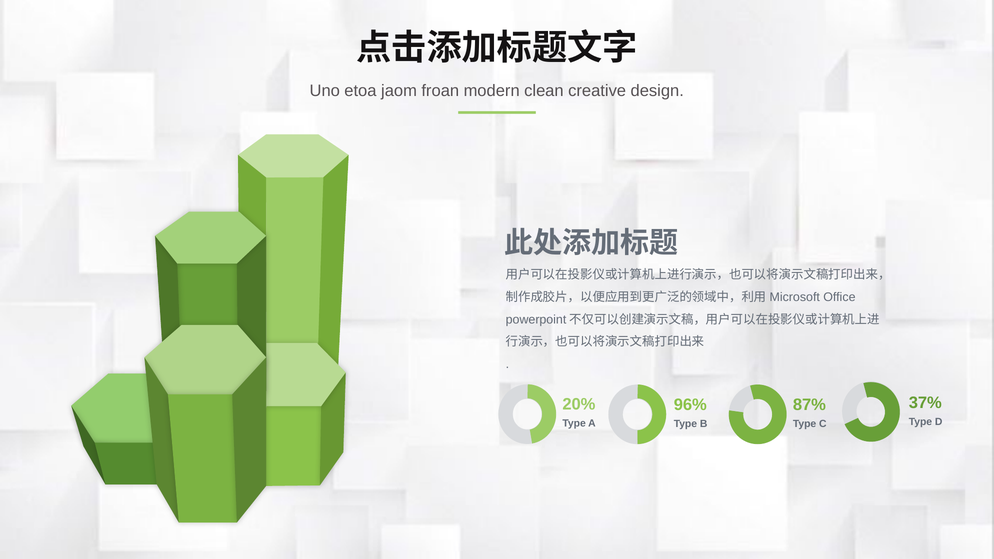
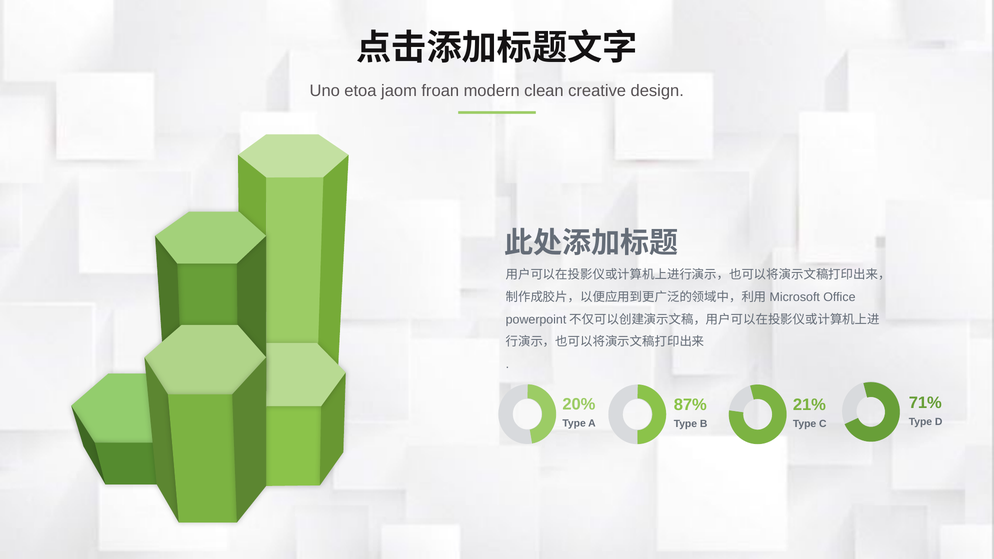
37%: 37% -> 71%
96%: 96% -> 87%
87%: 87% -> 21%
